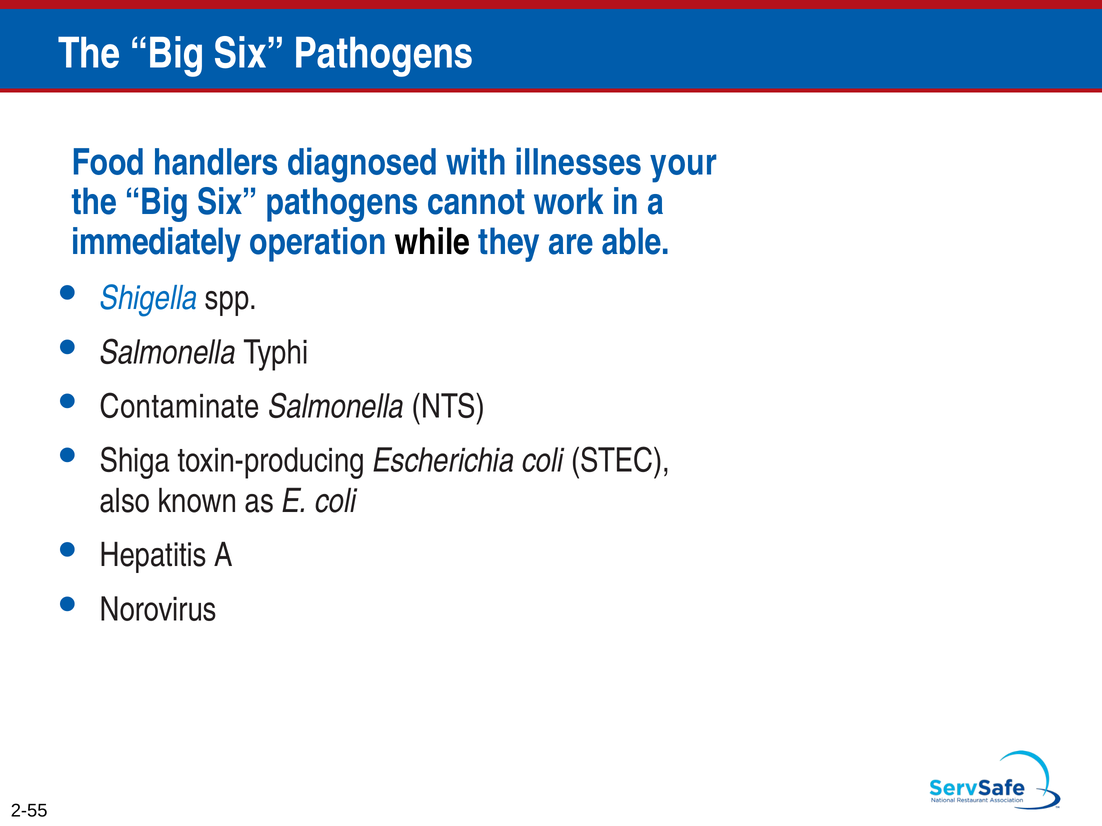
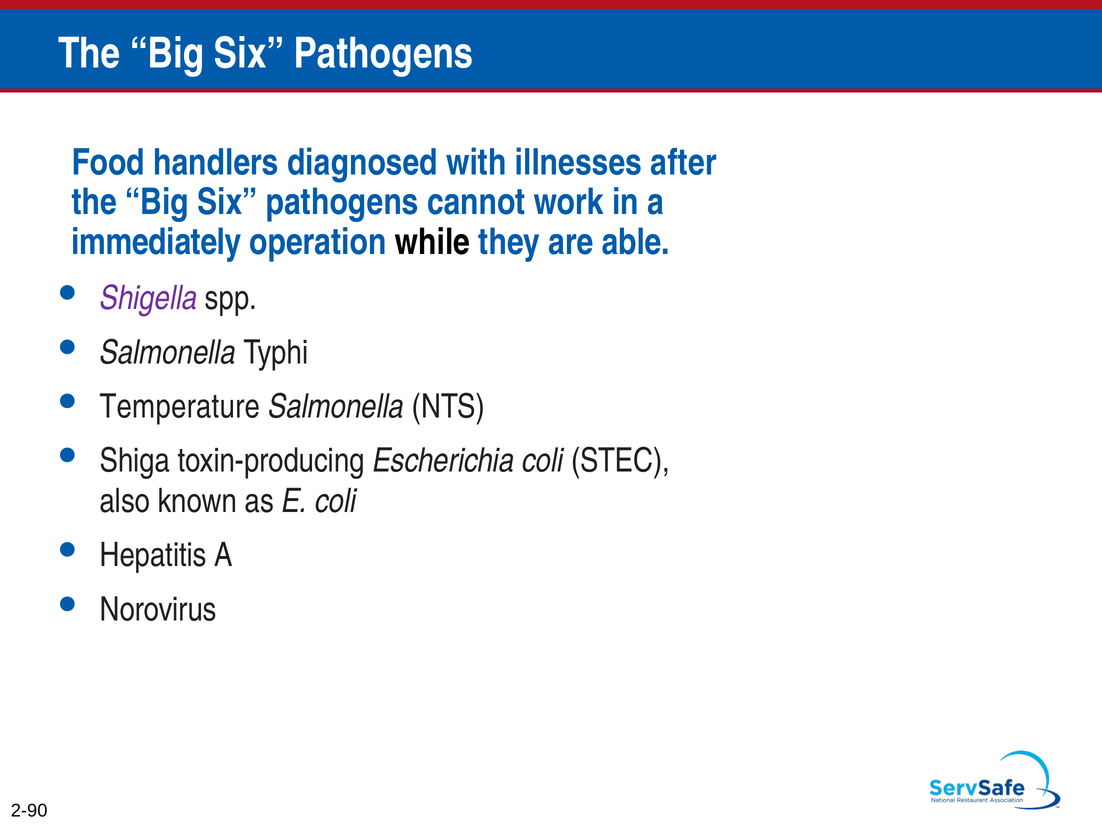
your: your -> after
Shigella colour: blue -> purple
Contaminate: Contaminate -> Temperature
2-55: 2-55 -> 2-90
